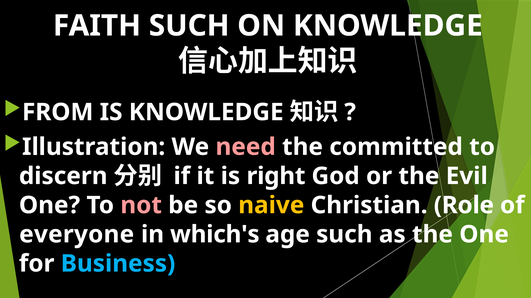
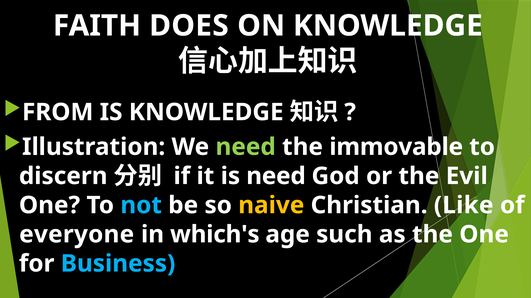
FAITH SUCH: SUCH -> DOES
need at (246, 147) colour: pink -> light green
committed: committed -> immovable
is right: right -> need
not colour: pink -> light blue
Role: Role -> Like
